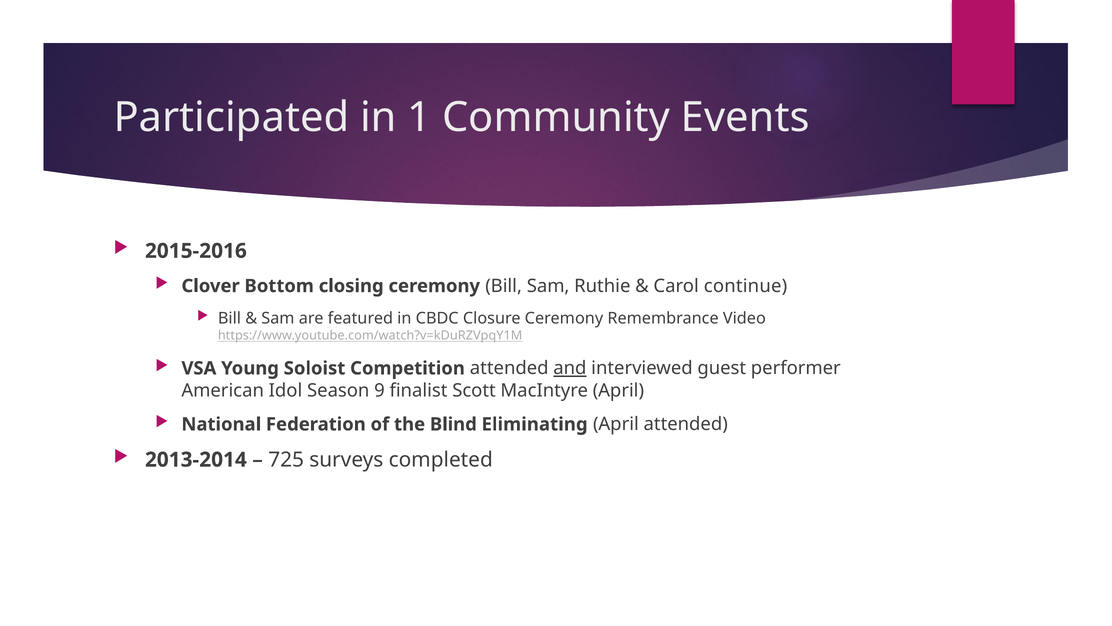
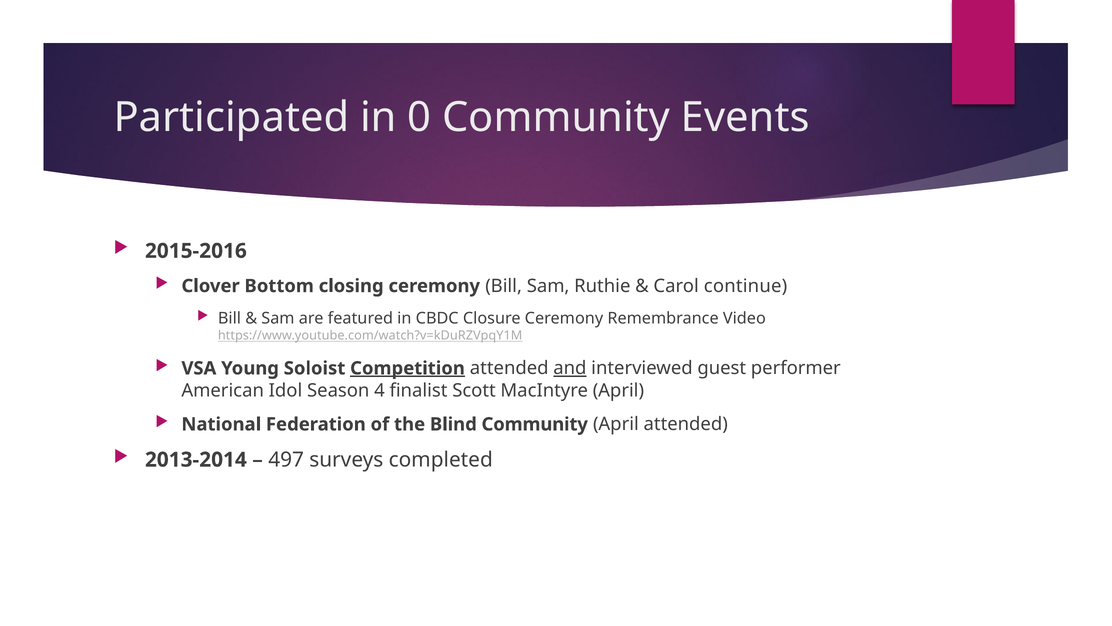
1: 1 -> 0
Competition underline: none -> present
9: 9 -> 4
Blind Eliminating: Eliminating -> Community
725: 725 -> 497
